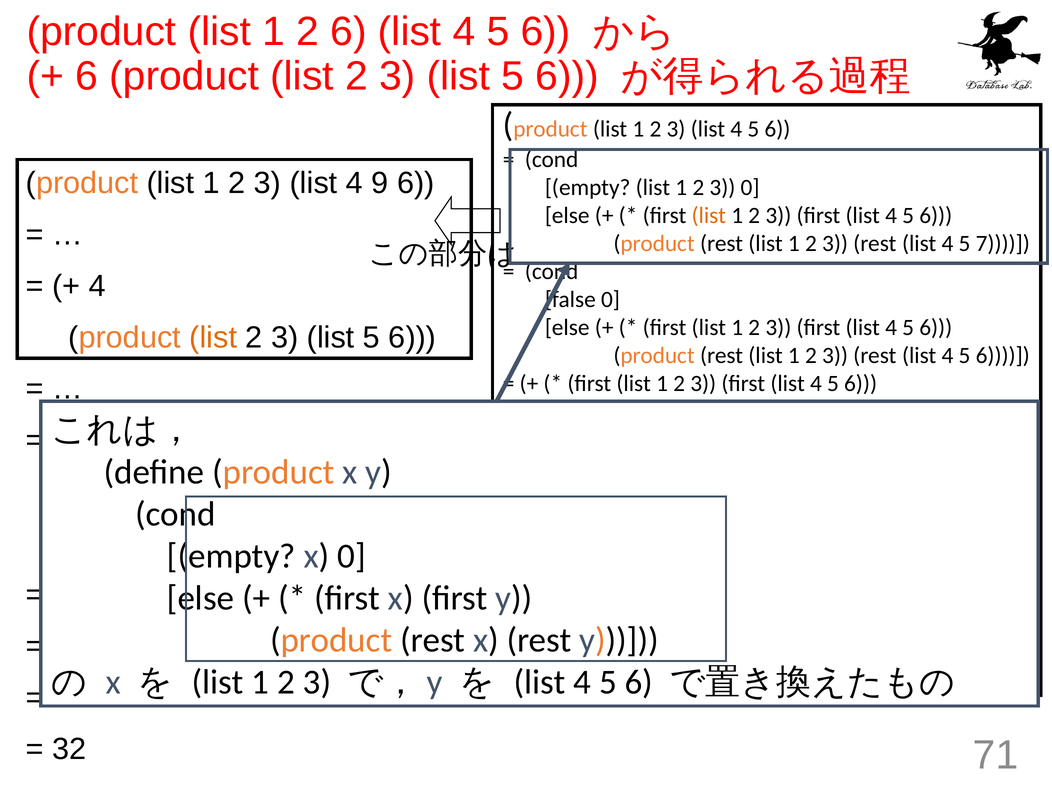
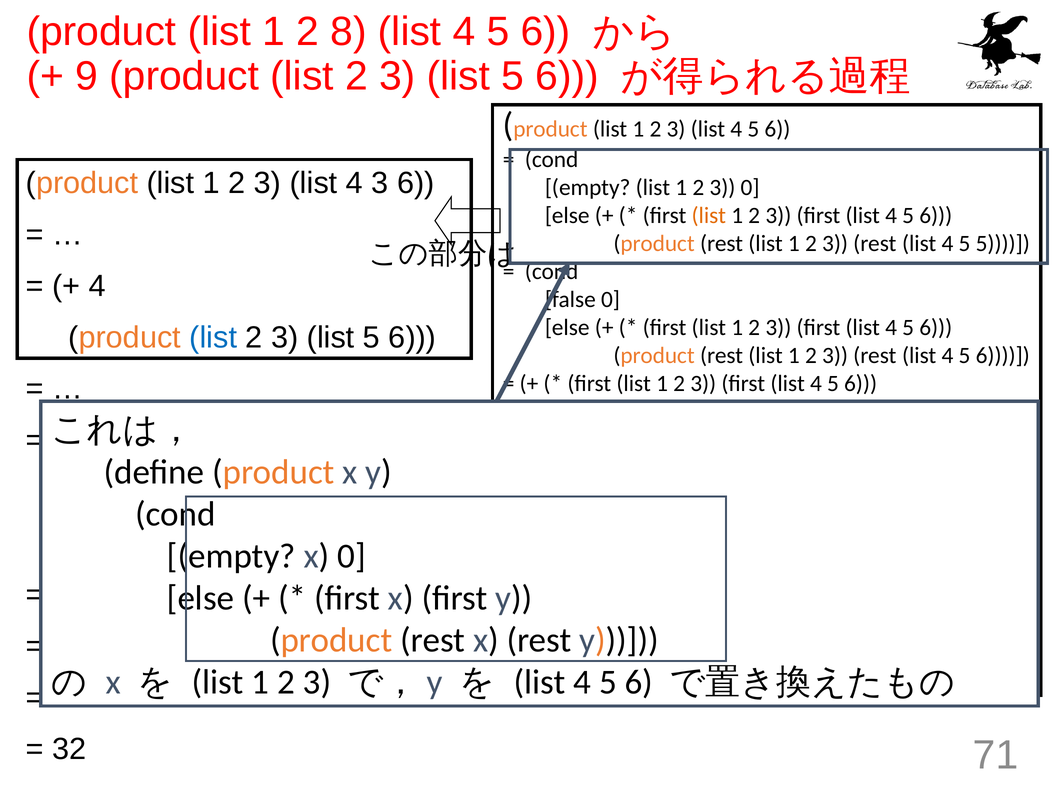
2 6: 6 -> 8
6 at (87, 76): 6 -> 9
4 9: 9 -> 3
5 7: 7 -> 5
list at (213, 337) colour: orange -> blue
